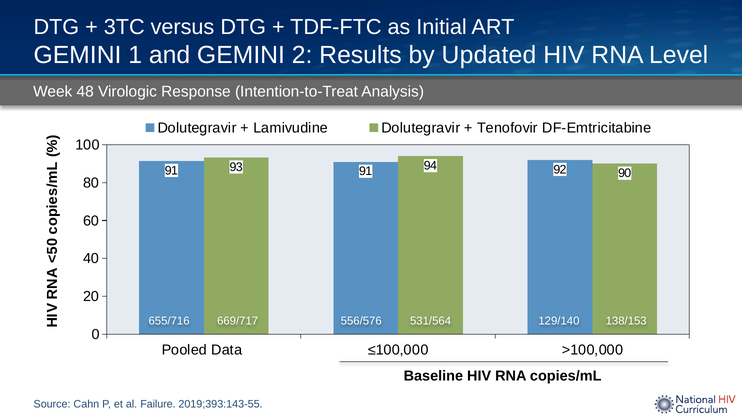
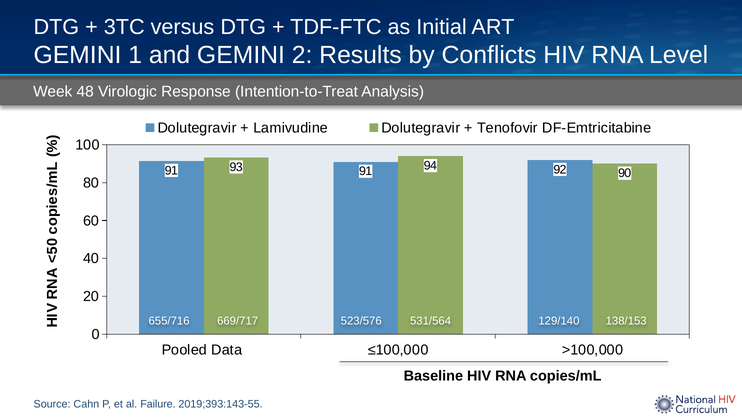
Updated: Updated -> Conflicts
556/576: 556/576 -> 523/576
